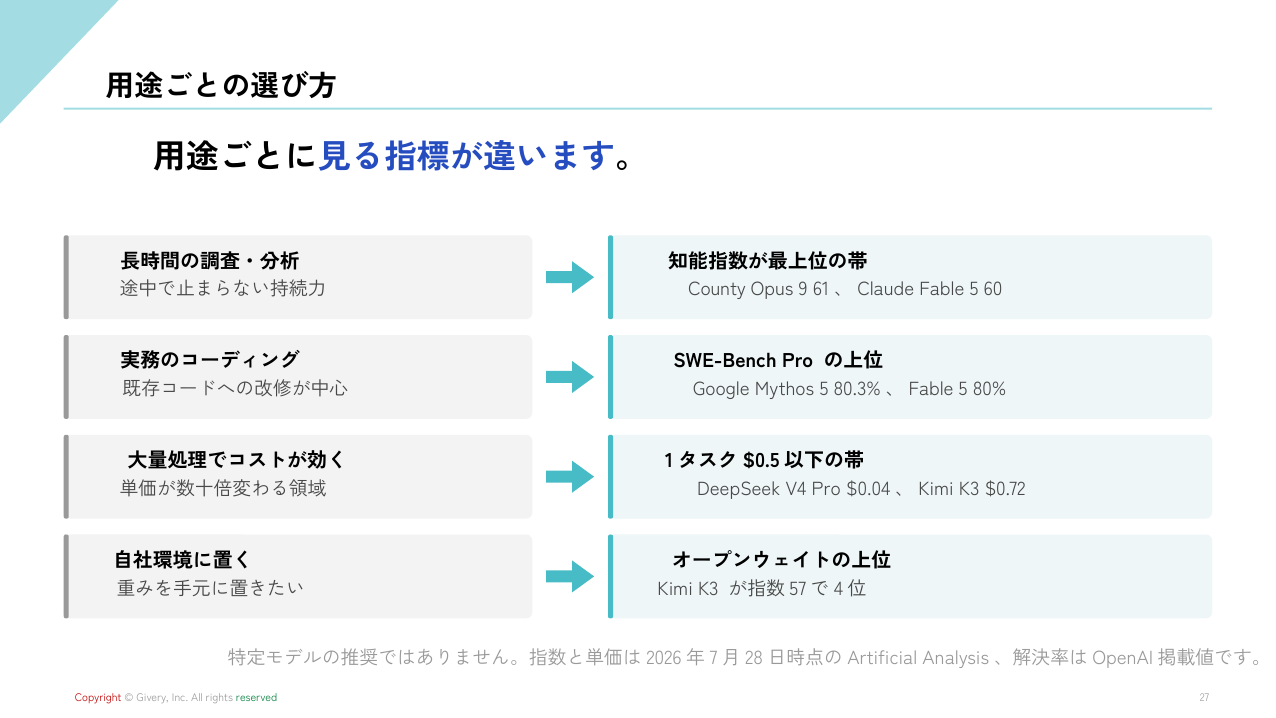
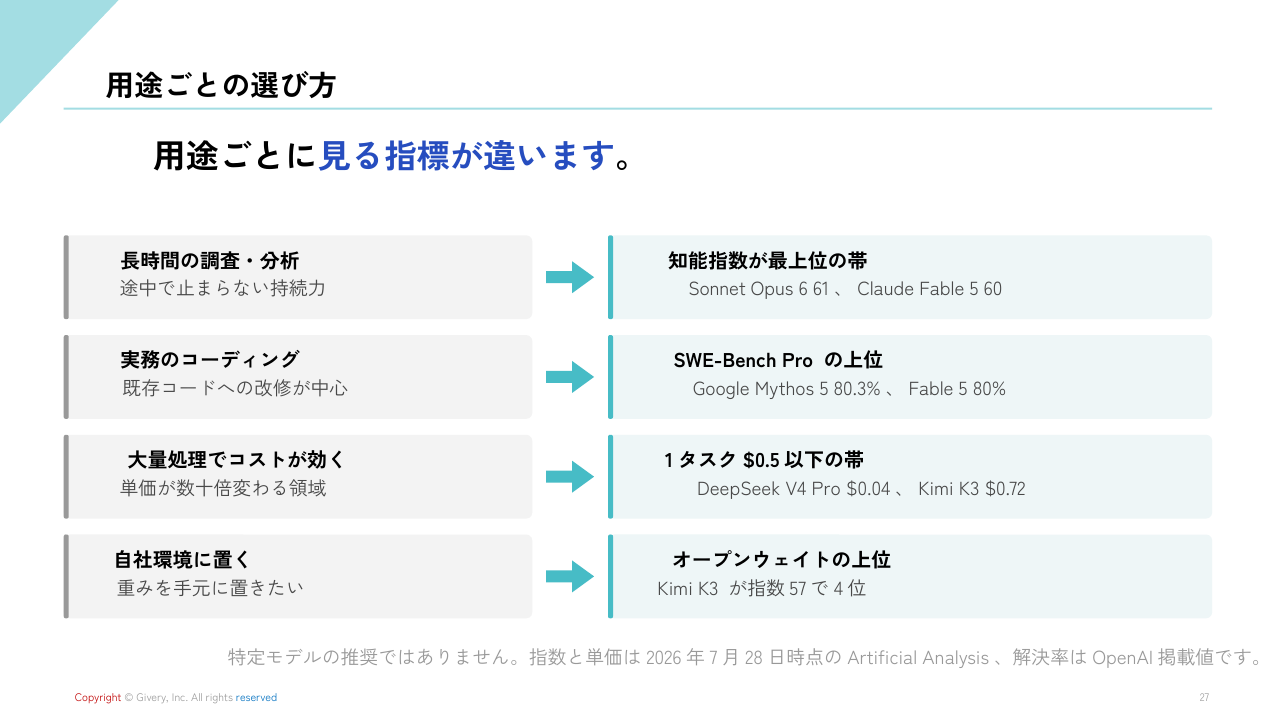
County: County -> Sonnet
9: 9 -> 6
reserved colour: green -> blue
